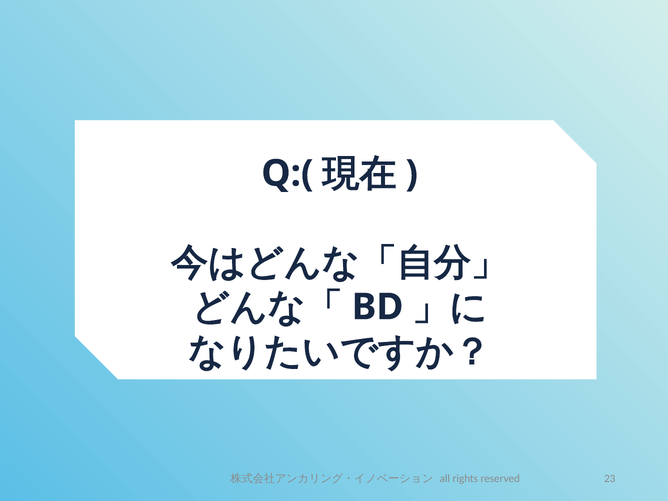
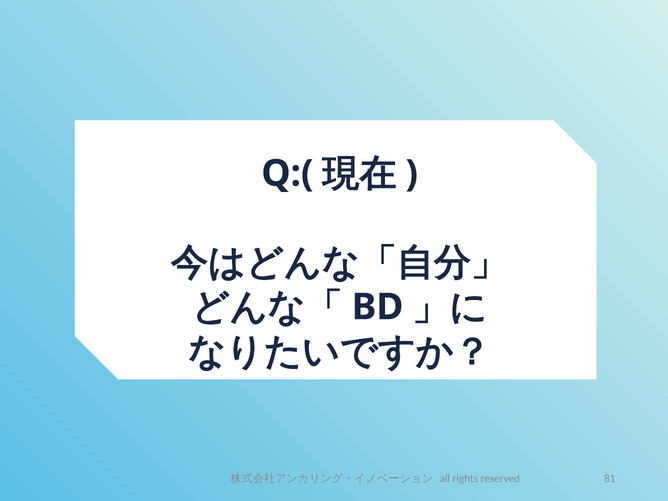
23: 23 -> 81
